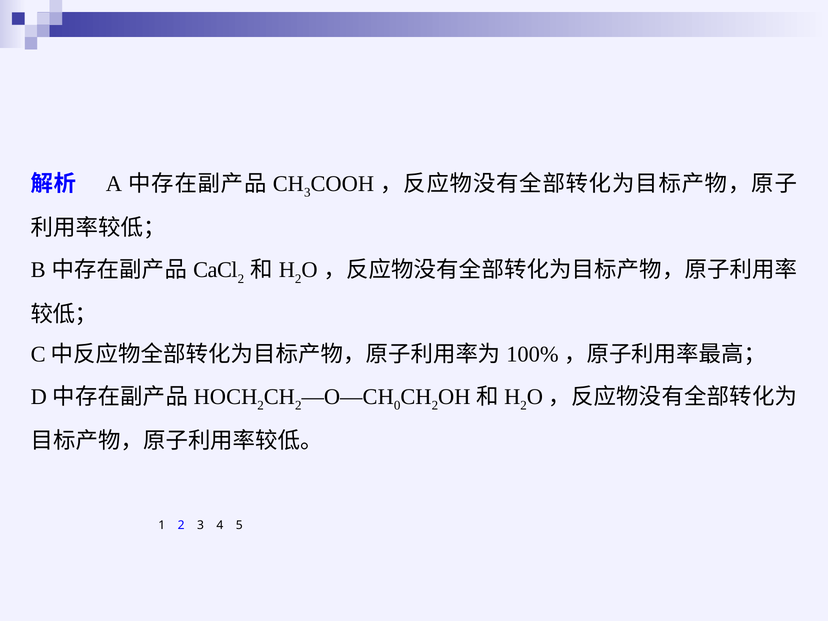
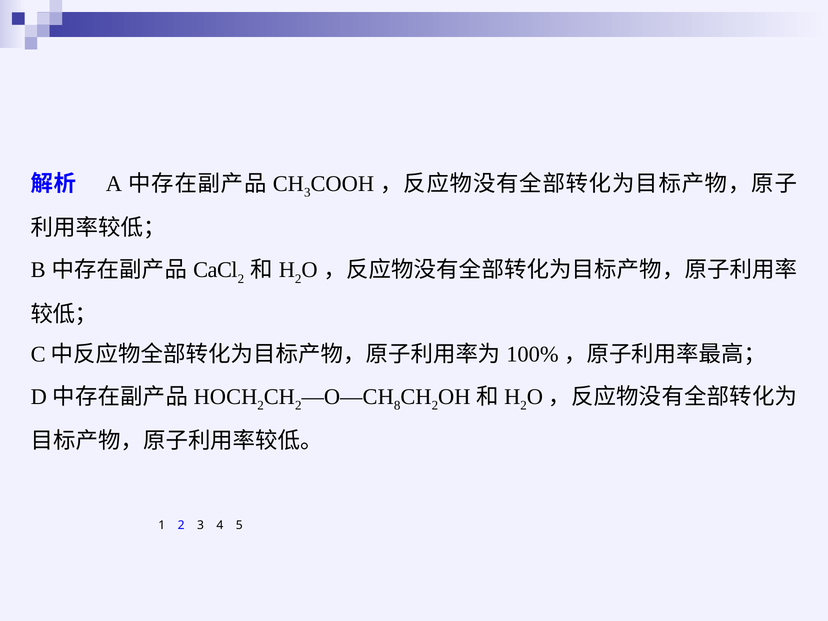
0: 0 -> 8
